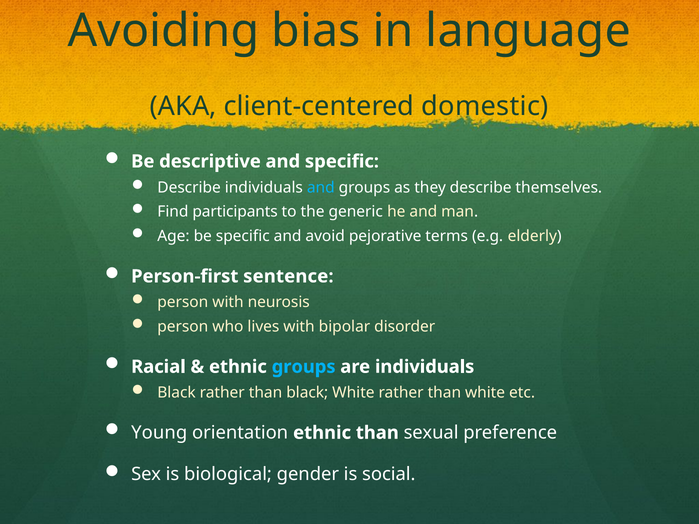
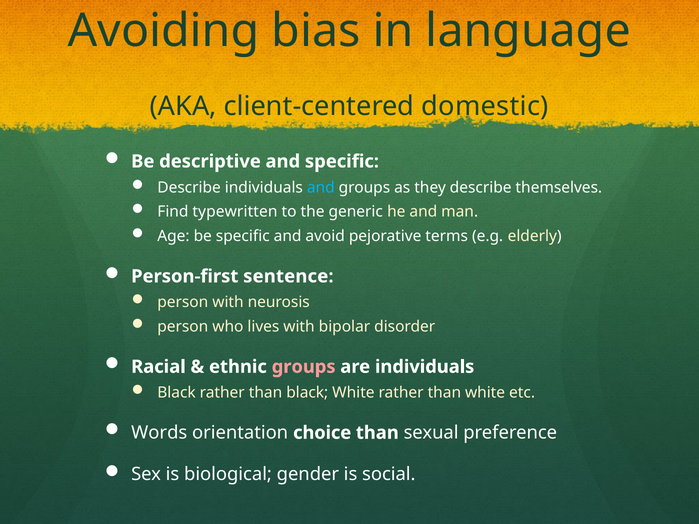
participants: participants -> typewritten
groups at (304, 367) colour: light blue -> pink
Young: Young -> Words
orientation ethnic: ethnic -> choice
